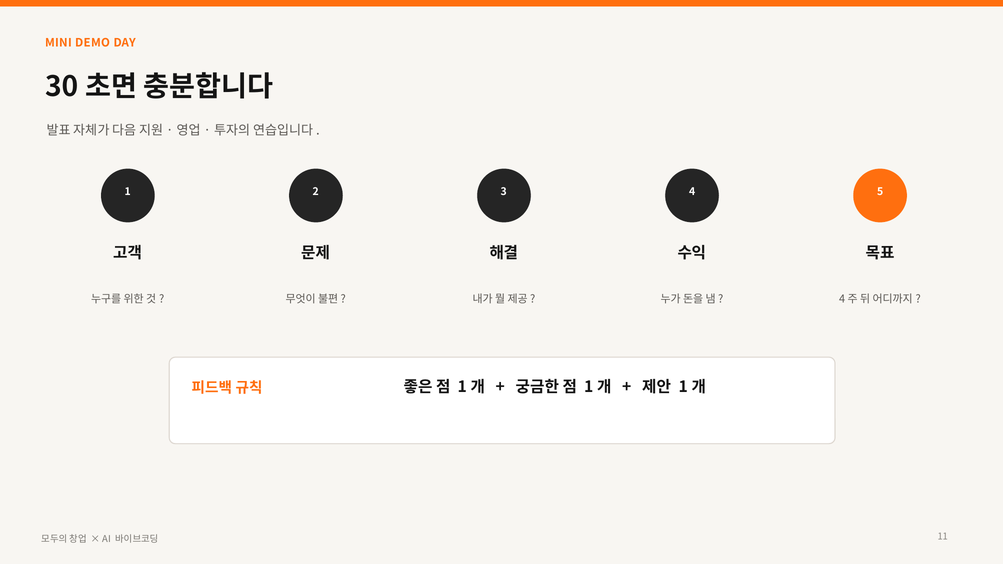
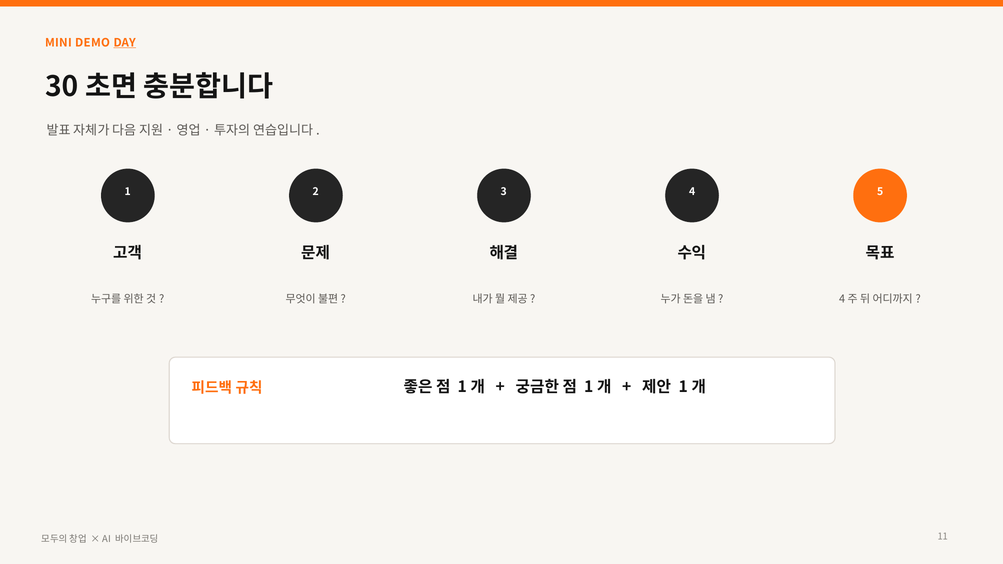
DAY underline: none -> present
